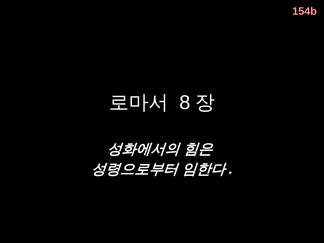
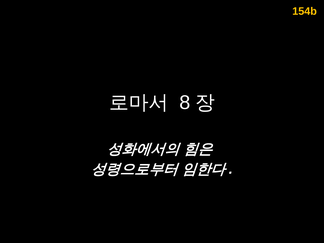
154b colour: pink -> yellow
